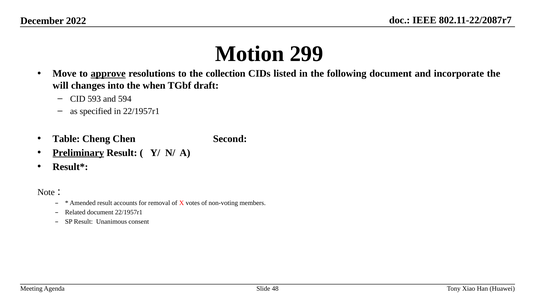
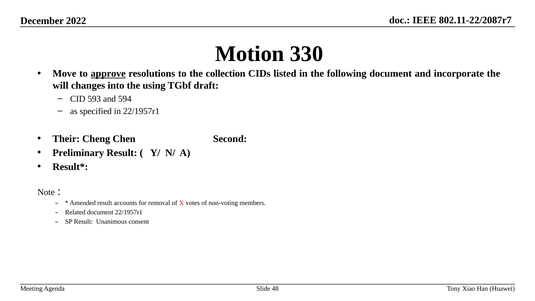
299: 299 -> 330
when: when -> using
Table: Table -> Their
Preliminary underline: present -> none
